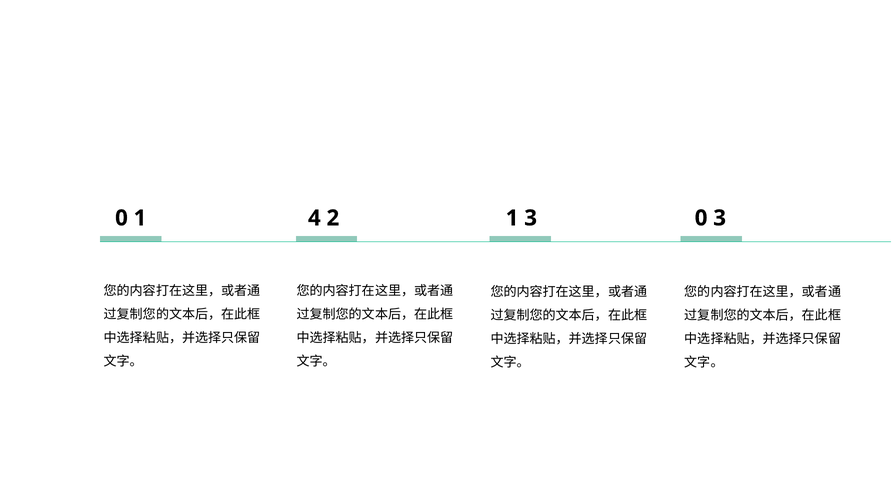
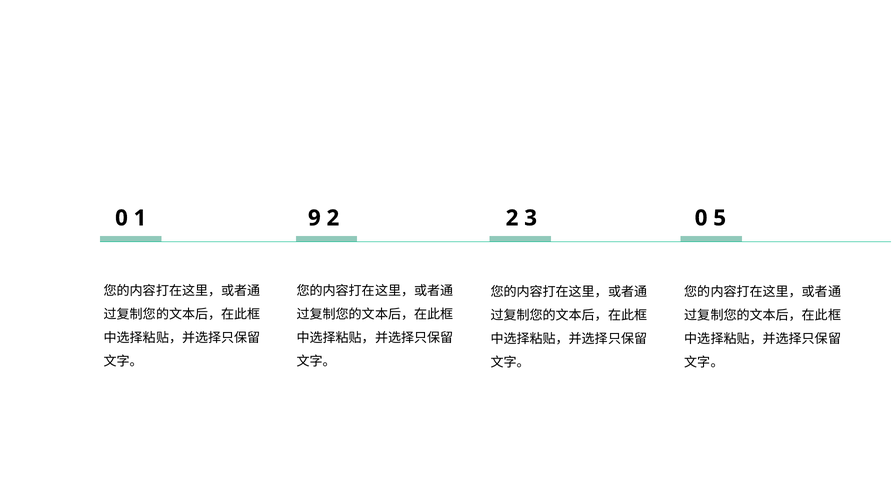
4: 4 -> 9
2 1: 1 -> 2
0 3: 3 -> 5
